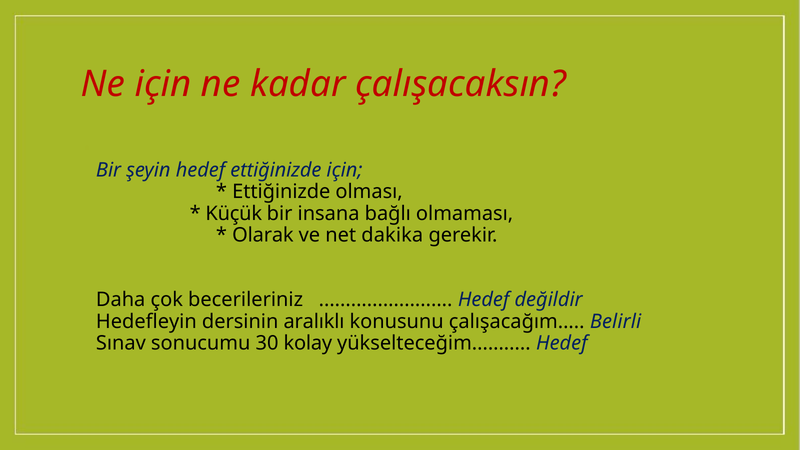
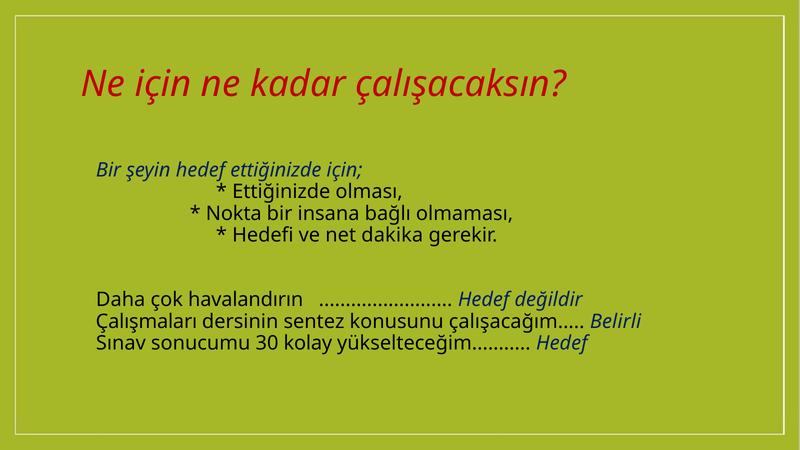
Küçük: Küçük -> Nokta
Olarak: Olarak -> Hedefi
becerileriniz: becerileriniz -> havalandırın
Hedefleyin: Hedefleyin -> Çalışmaları
aralıklı: aralıklı -> sentez
